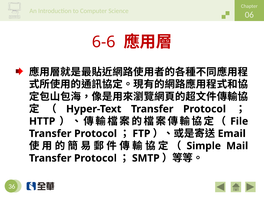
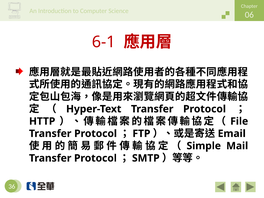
6-6: 6-6 -> 6-1
